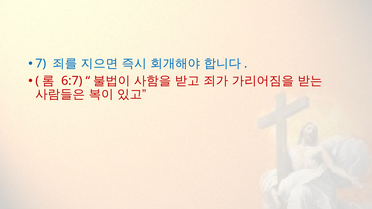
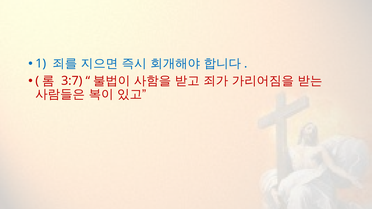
7: 7 -> 1
6:7: 6:7 -> 3:7
